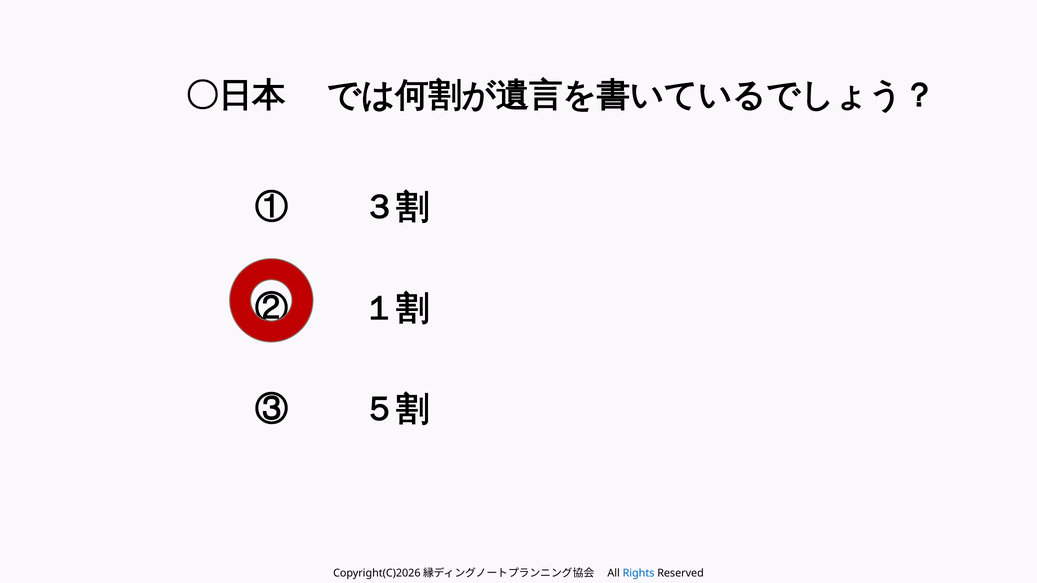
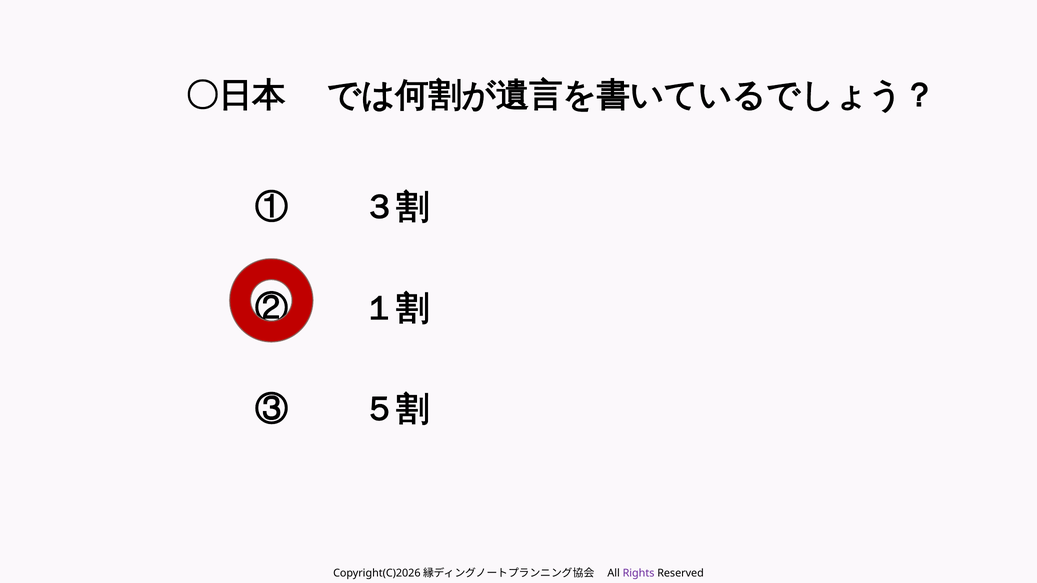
Rights colour: blue -> purple
